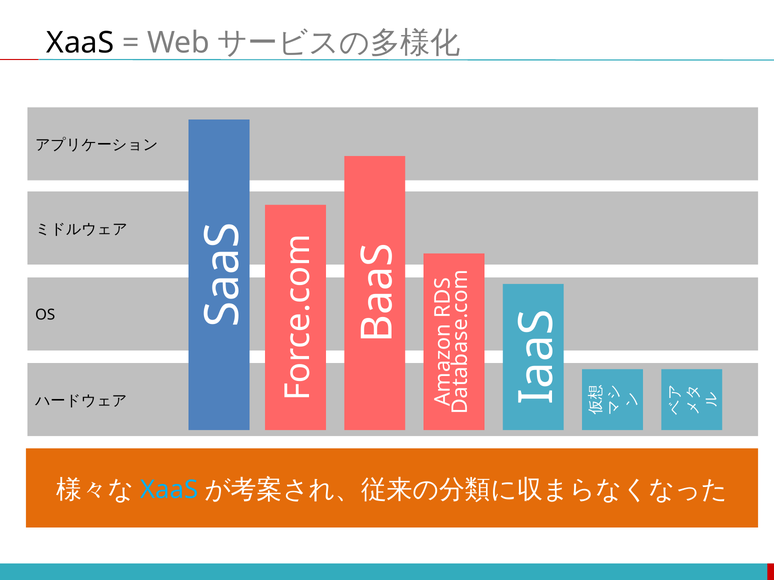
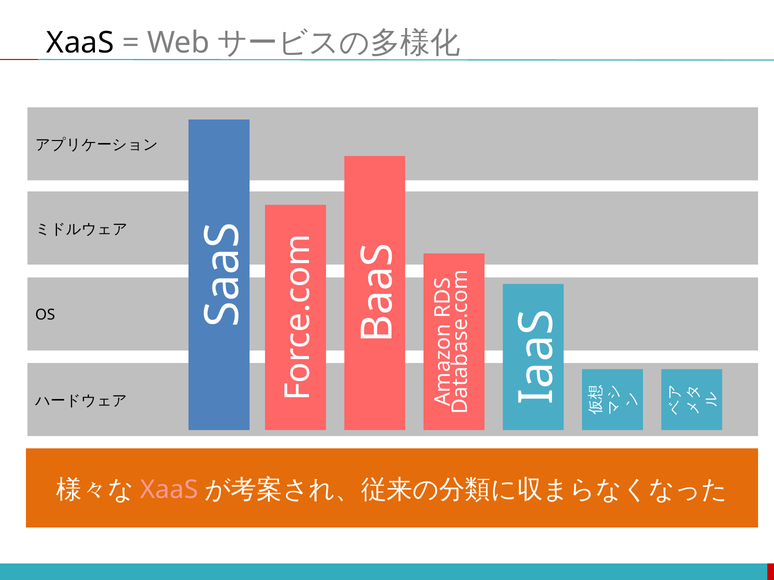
XaaS at (169, 490) colour: light blue -> pink
